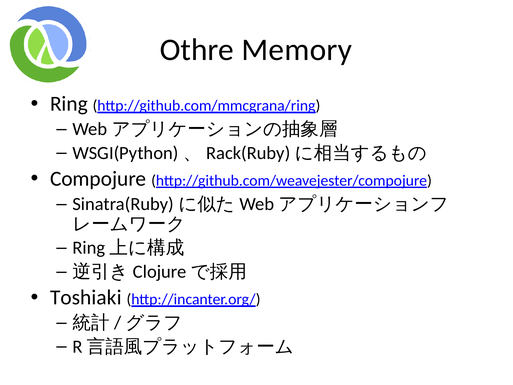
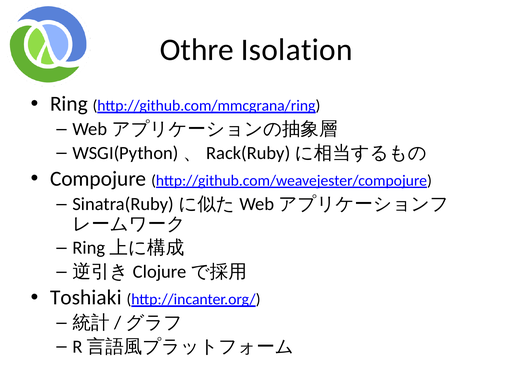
Memory: Memory -> Isolation
